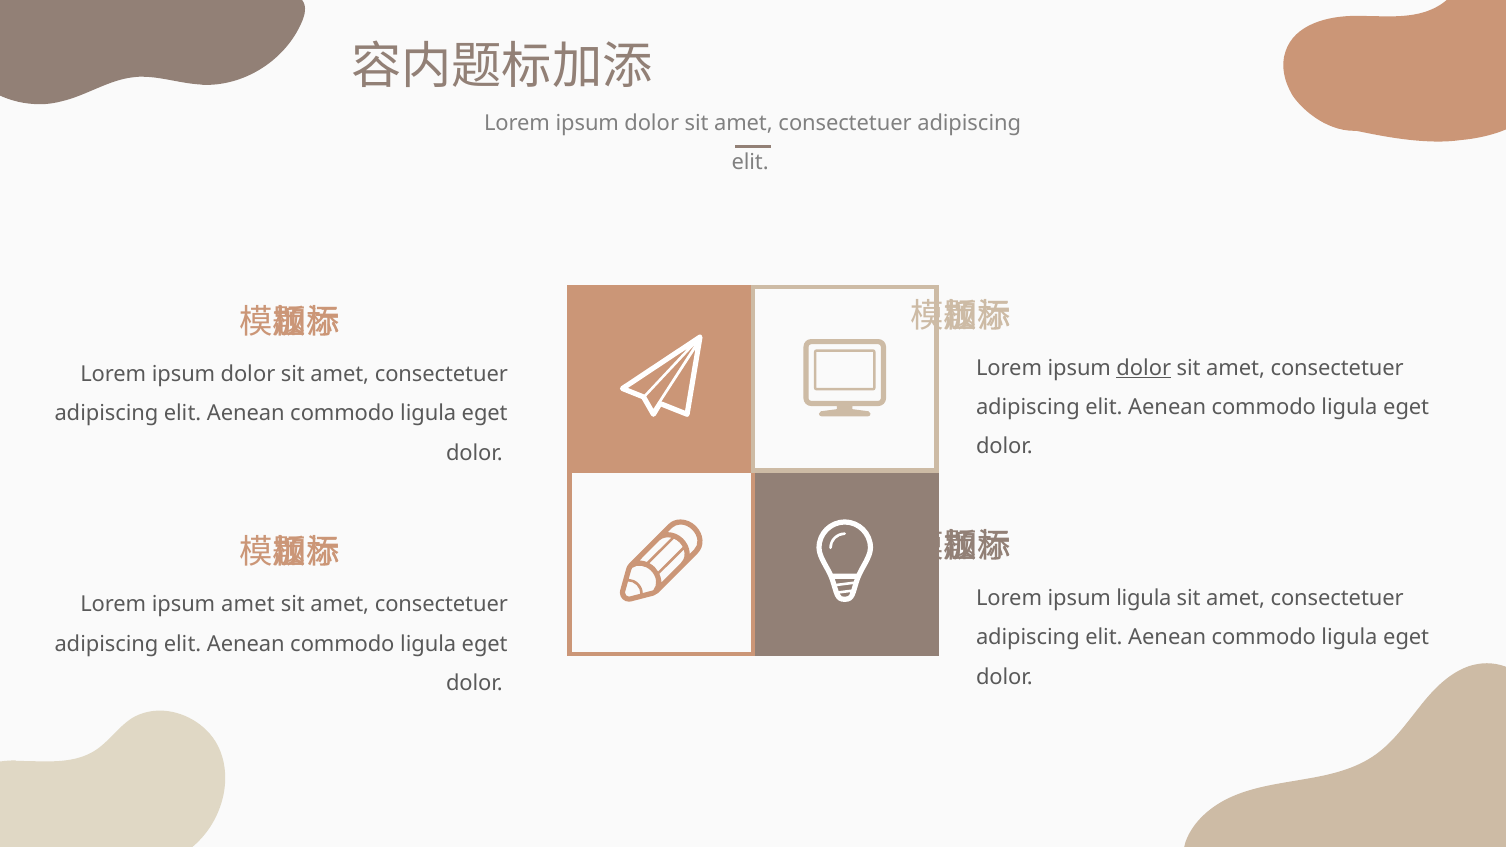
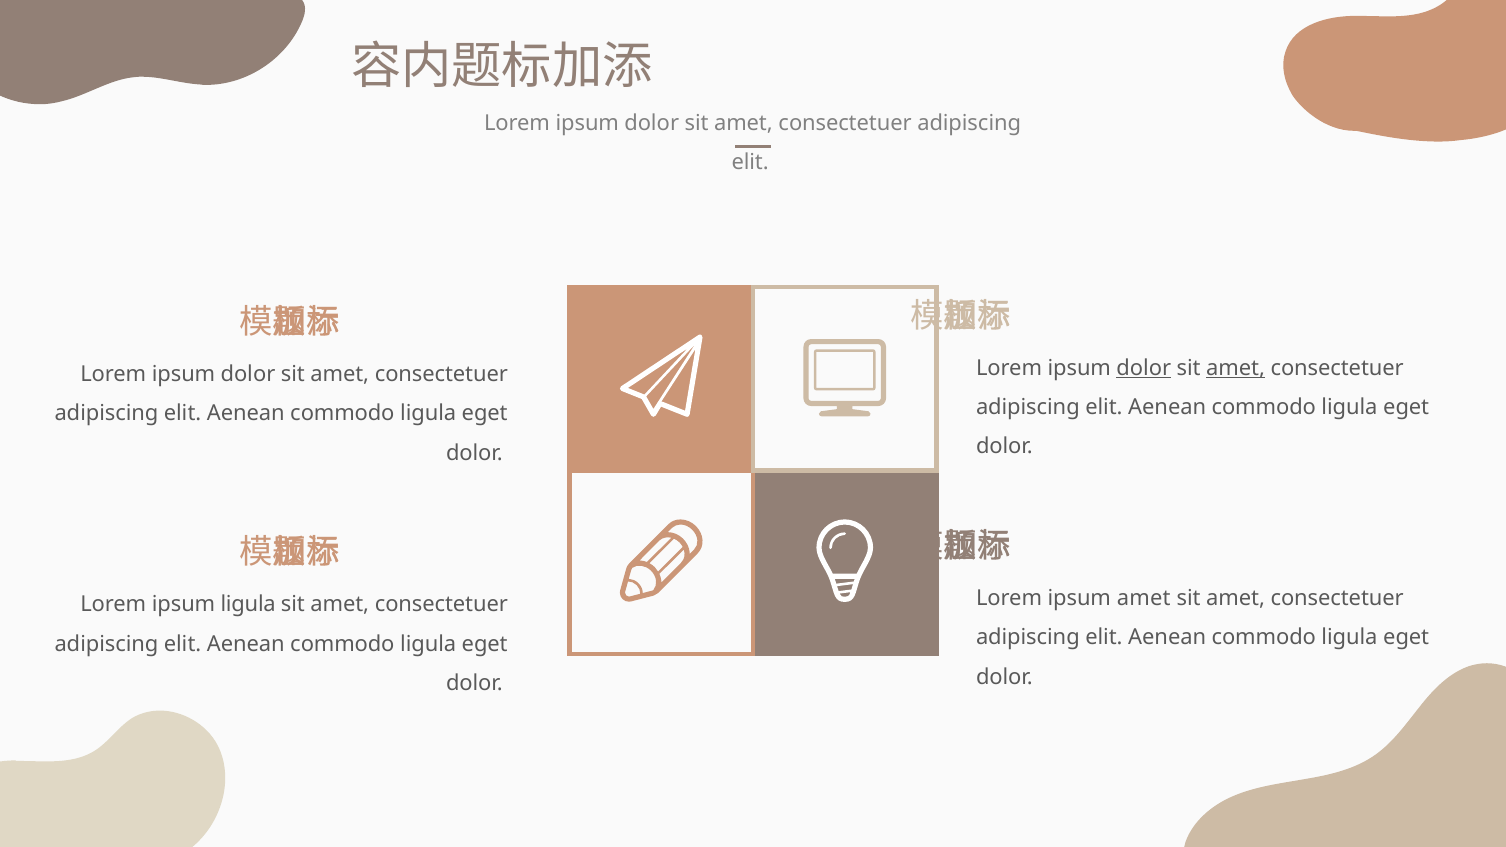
amet at (1236, 368) underline: none -> present
ipsum ligula: ligula -> amet
ipsum amet: amet -> ligula
